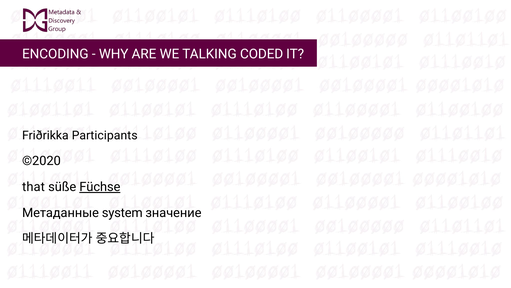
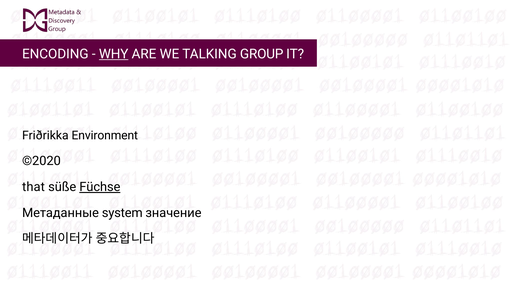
WHY underline: none -> present
CODED: CODED -> GROUP
Participants: Participants -> Environment
